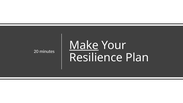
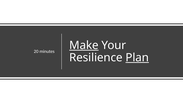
Plan underline: none -> present
